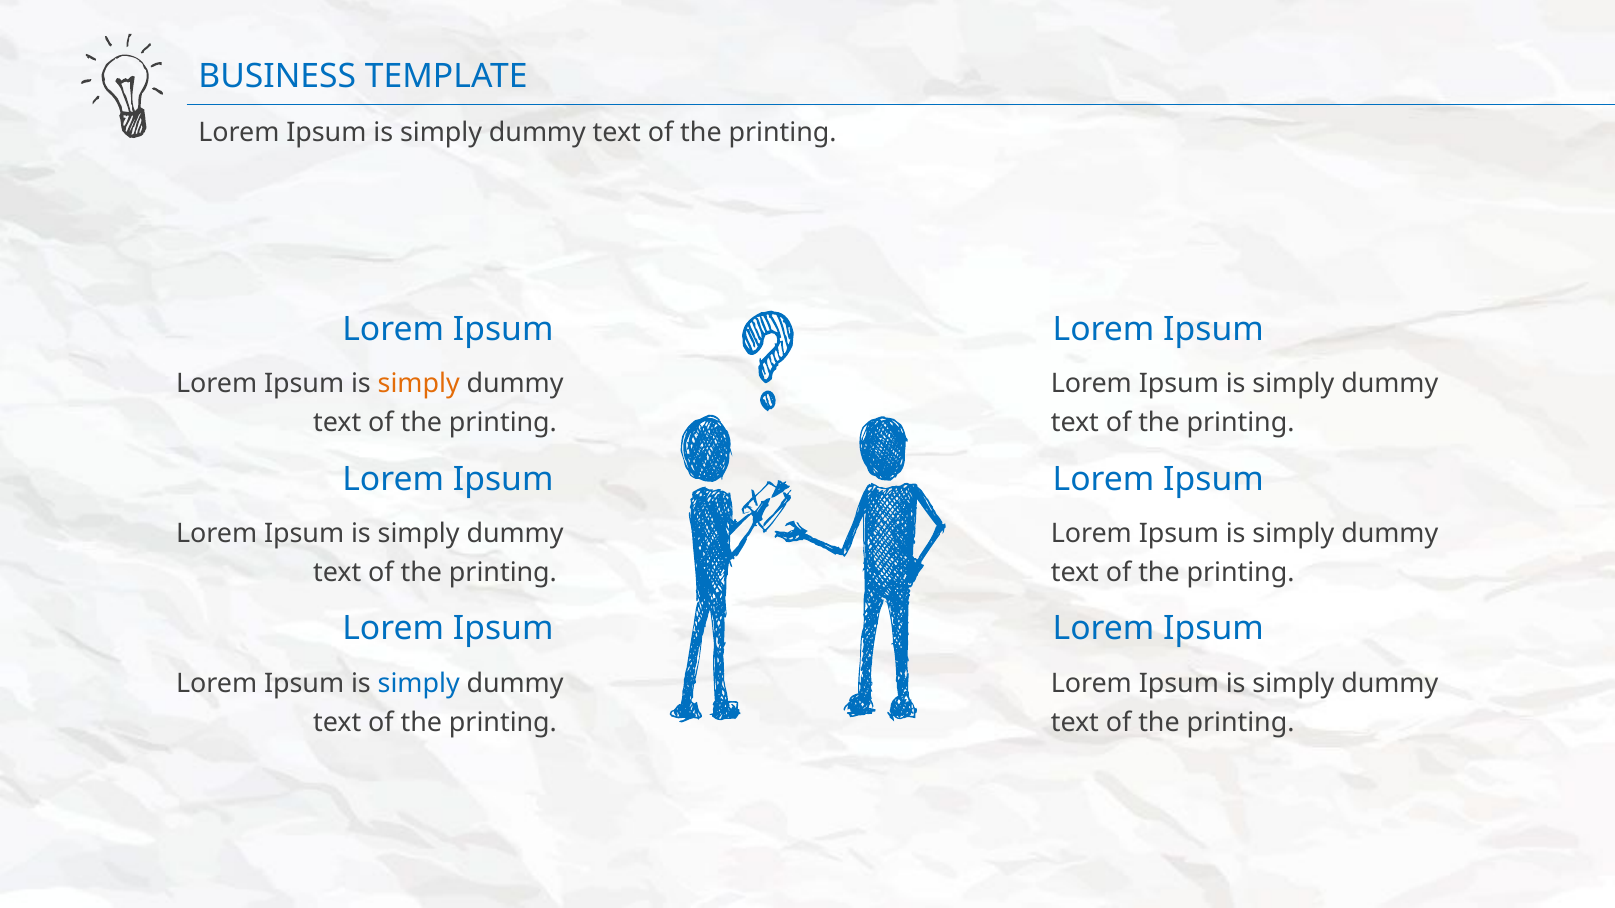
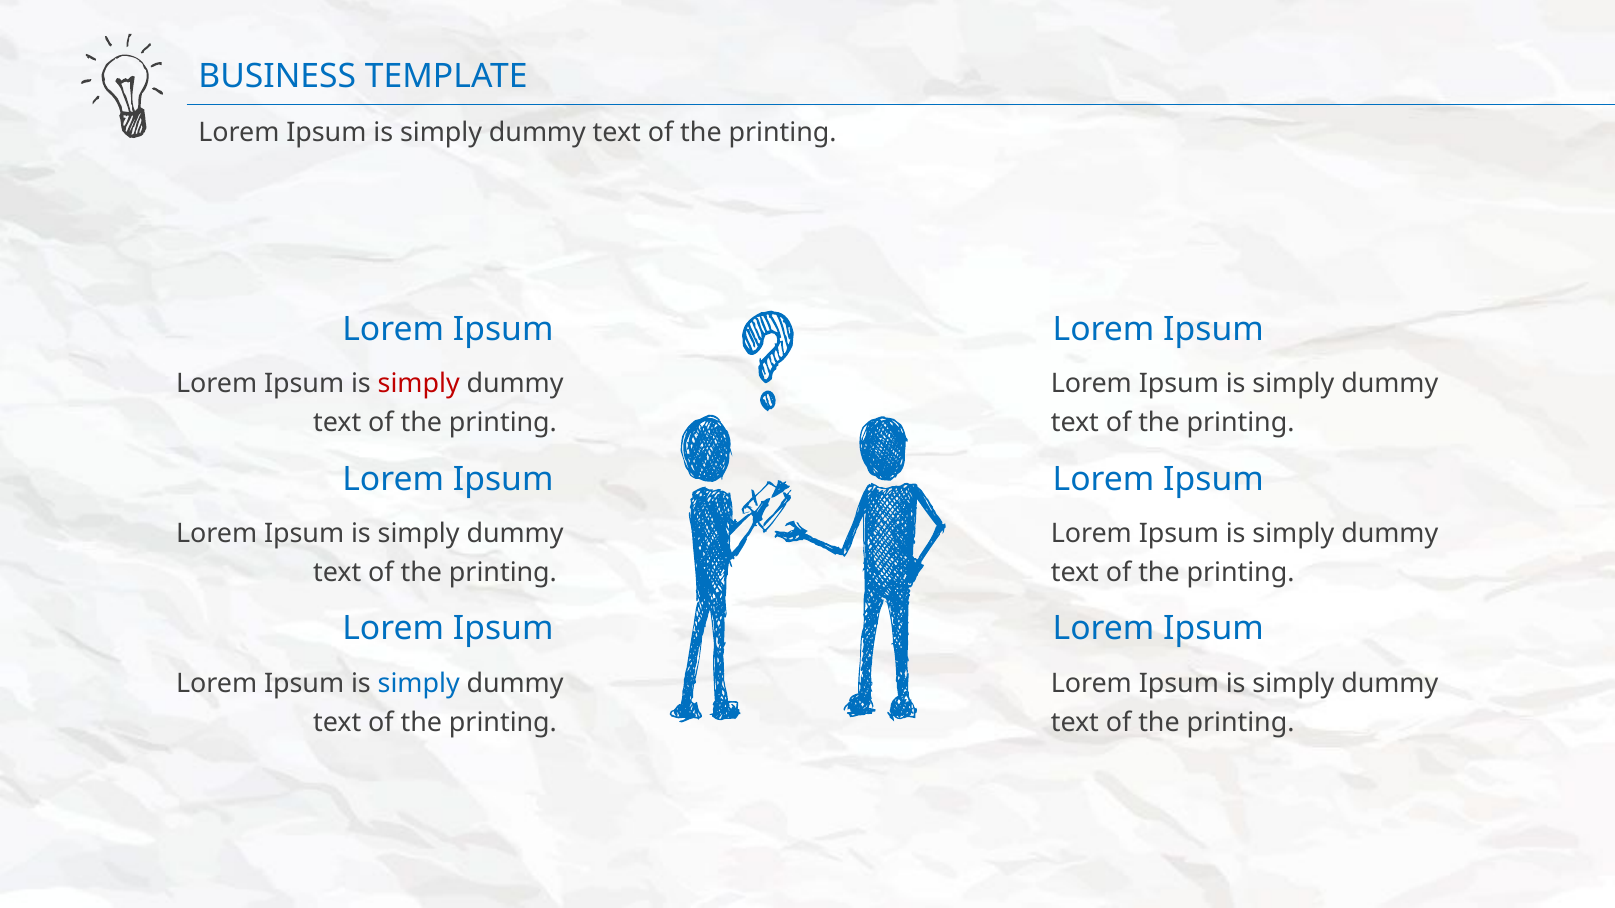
simply at (419, 384) colour: orange -> red
